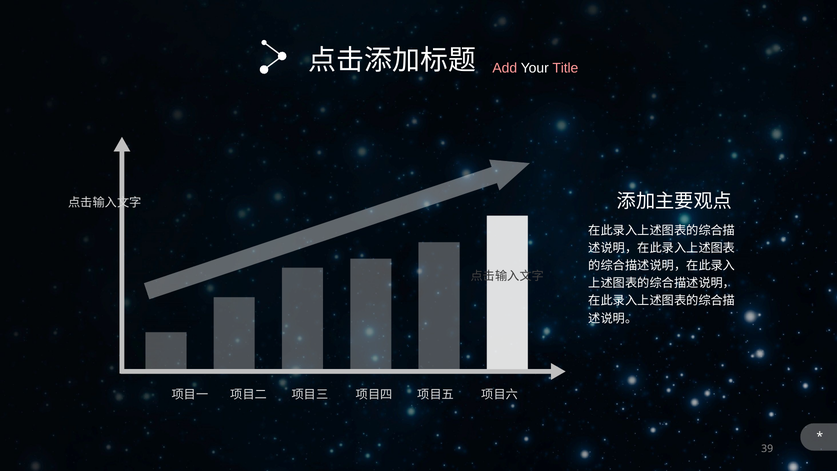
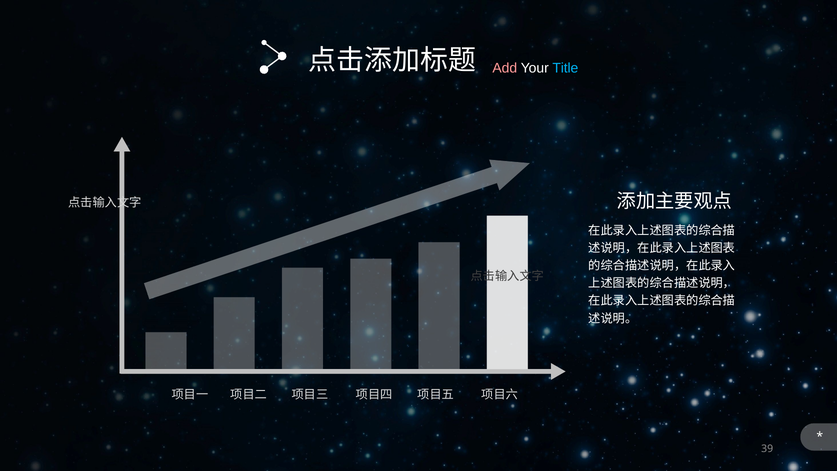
Title colour: pink -> light blue
